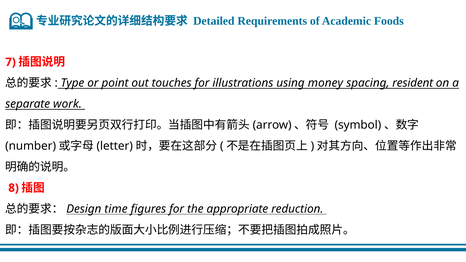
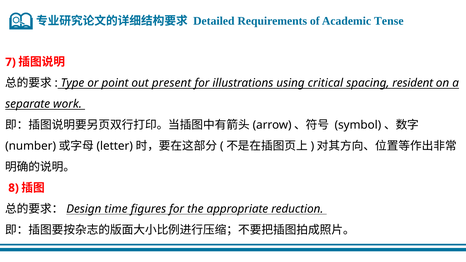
Foods: Foods -> Tense
touches: touches -> present
money: money -> critical
